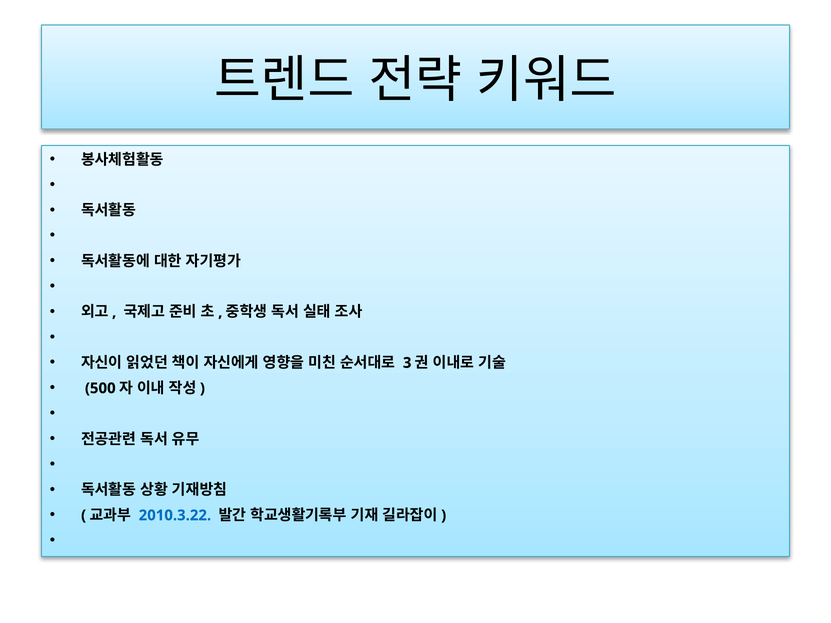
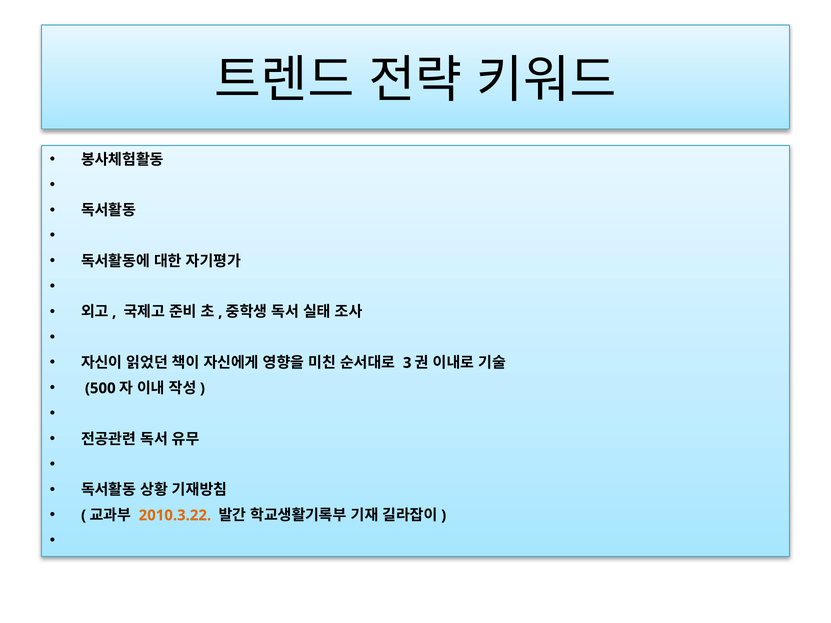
2010.3.22 colour: blue -> orange
